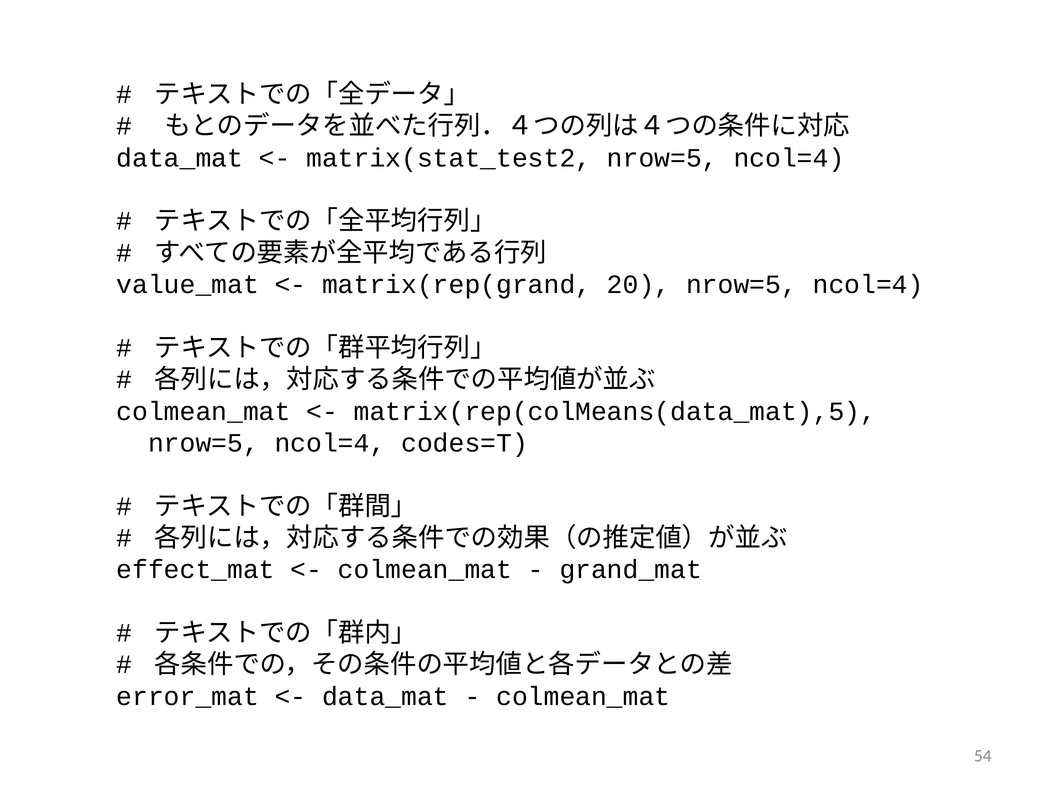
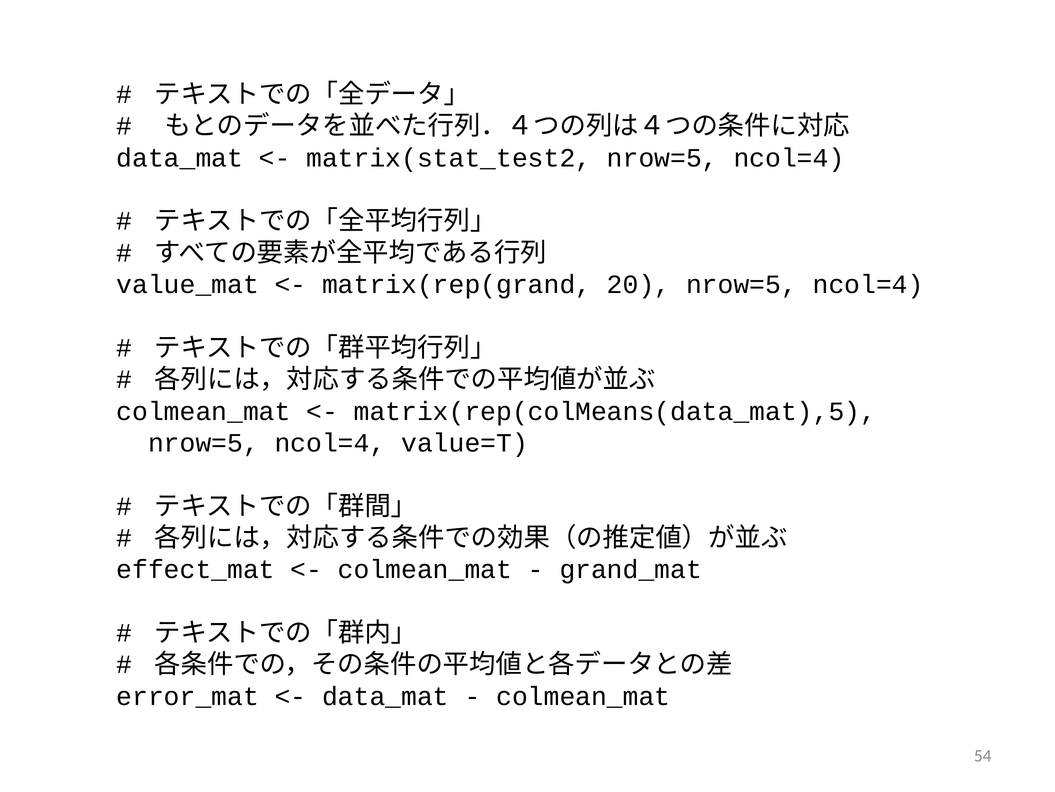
codes=T: codes=T -> value=T
